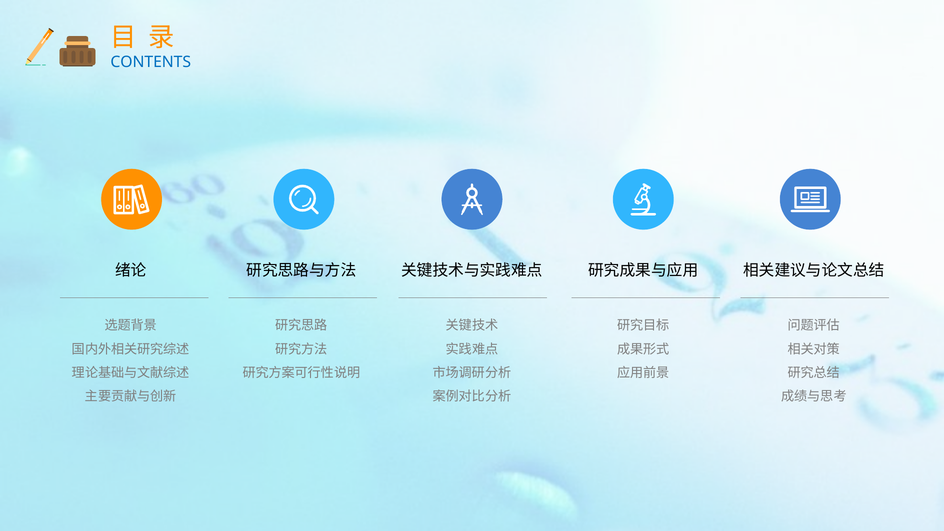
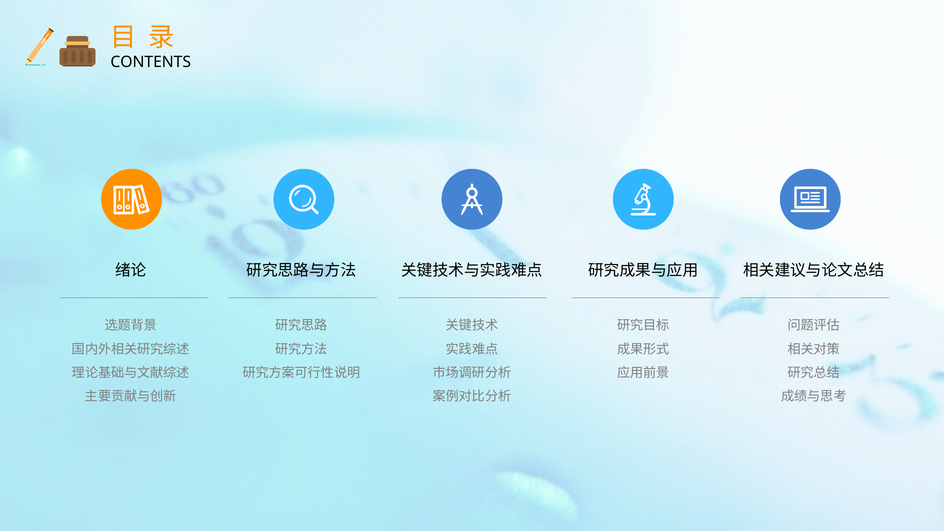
CONTENTS colour: blue -> black
